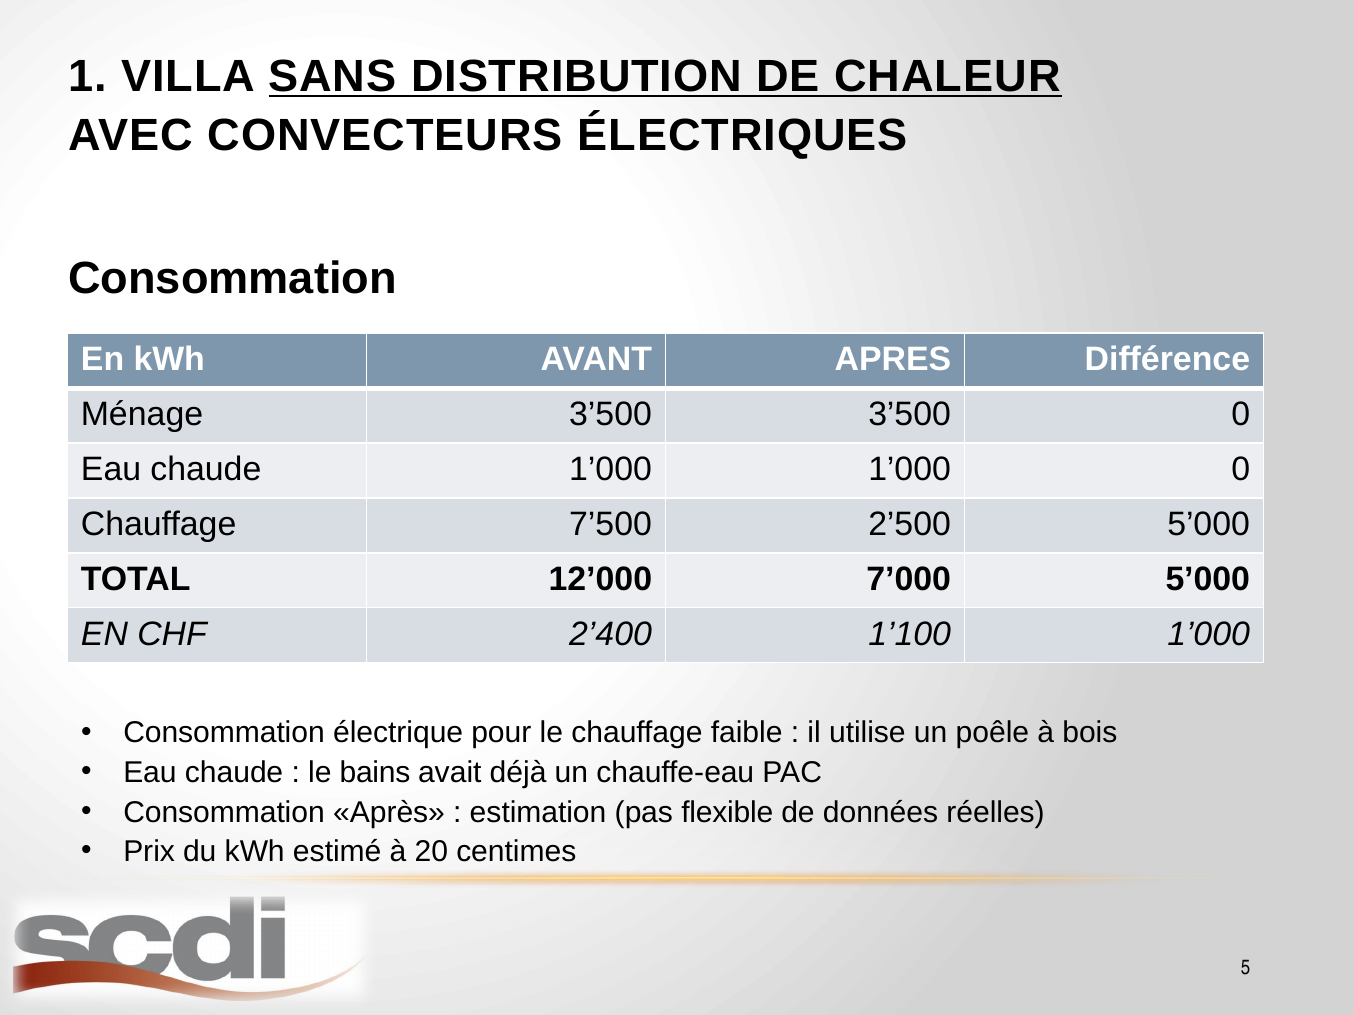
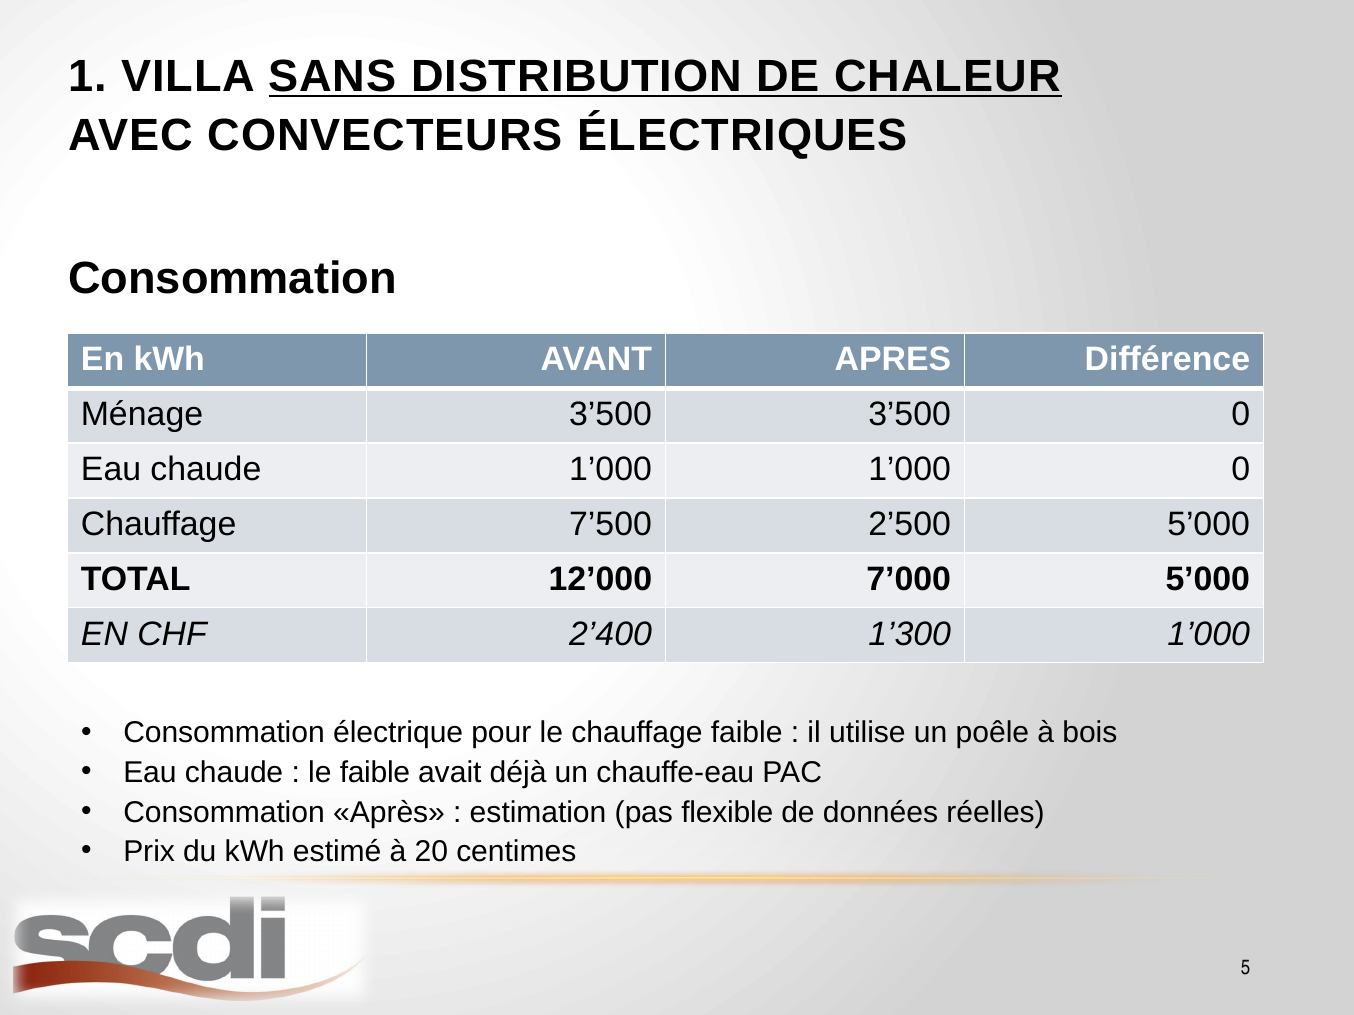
1’100: 1’100 -> 1’300
le bains: bains -> faible
